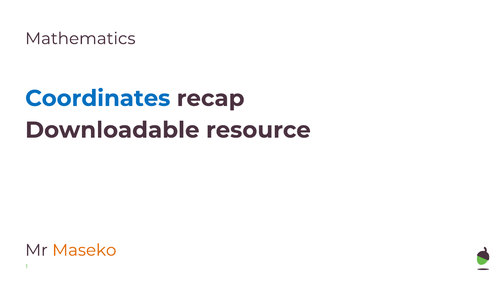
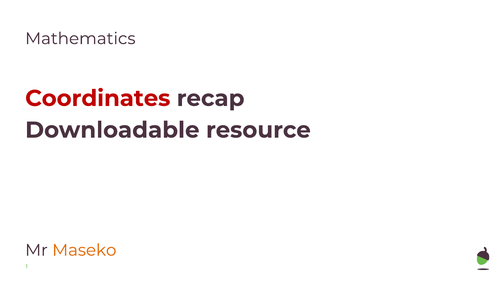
Coordinates colour: blue -> red
